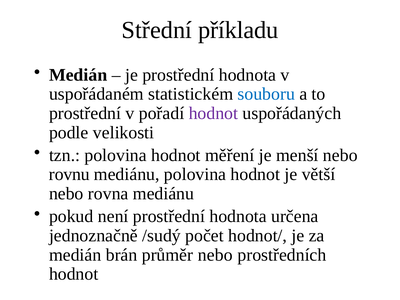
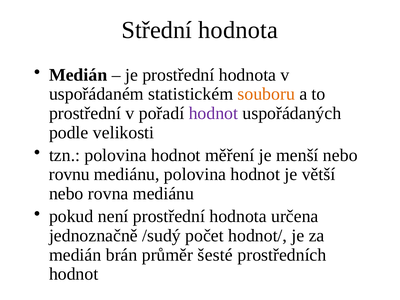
Střední příkladu: příkladu -> hodnota
souboru colour: blue -> orange
průměr nebo: nebo -> šesté
